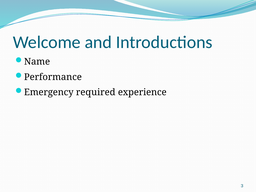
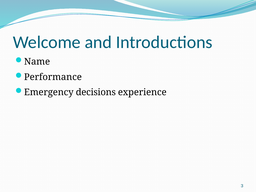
required: required -> decisions
